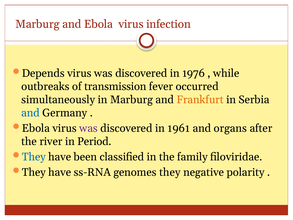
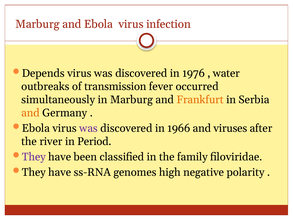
while: while -> water
and at (30, 113) colour: blue -> orange
1961: 1961 -> 1966
organs: organs -> viruses
They at (34, 157) colour: blue -> purple
genomes they: they -> high
